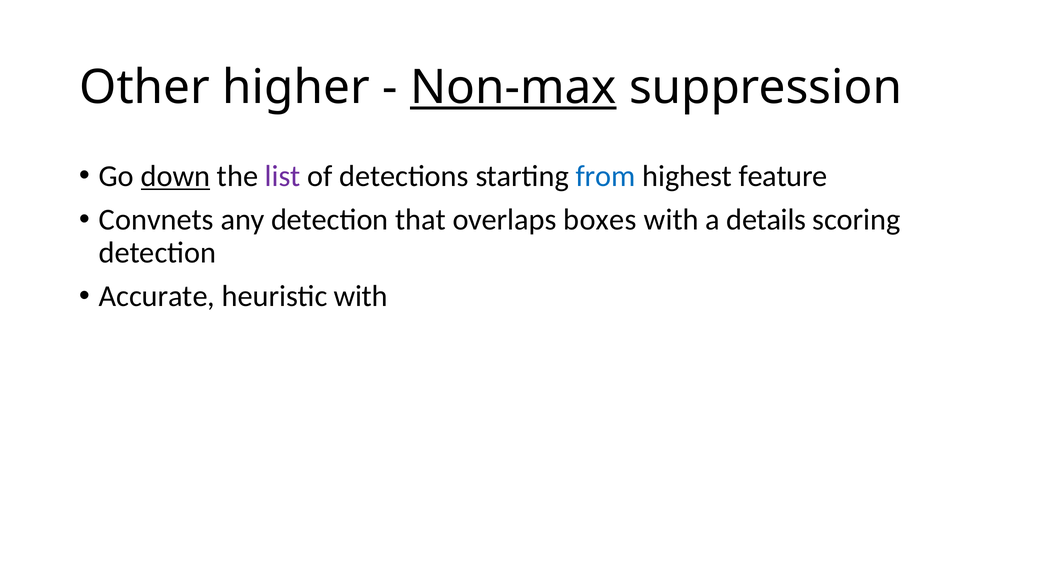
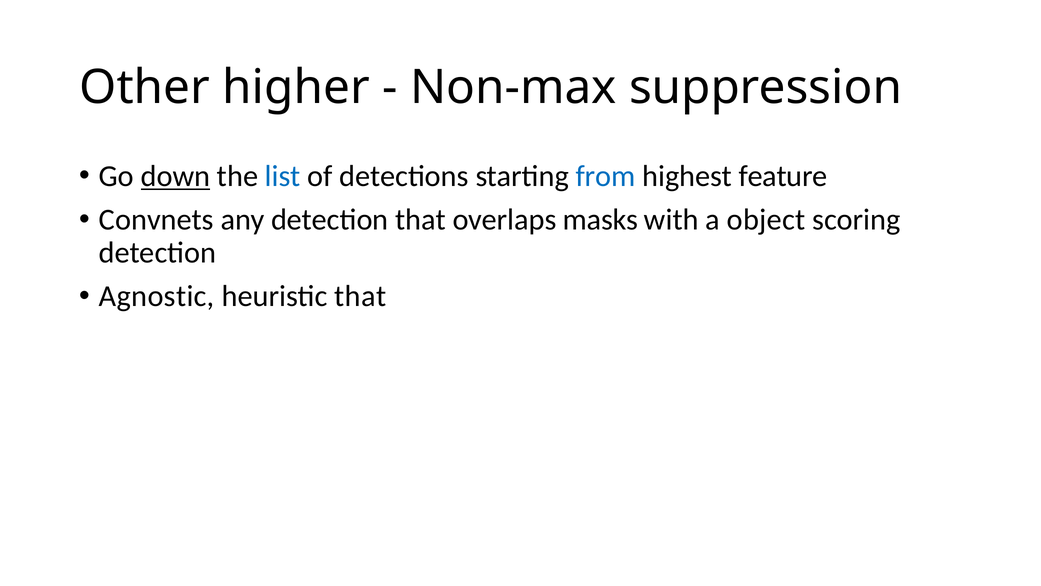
Non-max underline: present -> none
list colour: purple -> blue
boxes: boxes -> masks
details: details -> object
Accurate: Accurate -> Agnostic
heuristic with: with -> that
